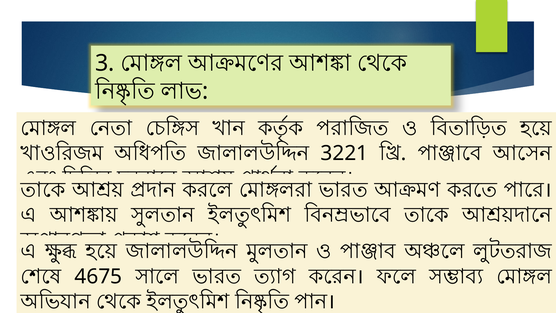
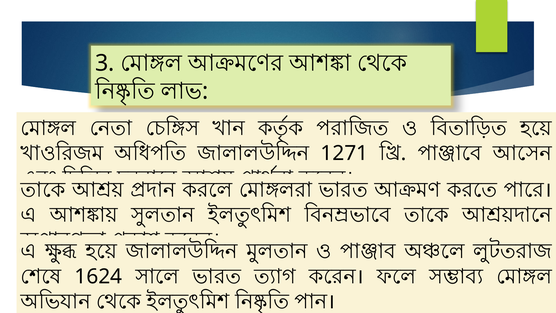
3221: 3221 -> 1271
4675: 4675 -> 1624
